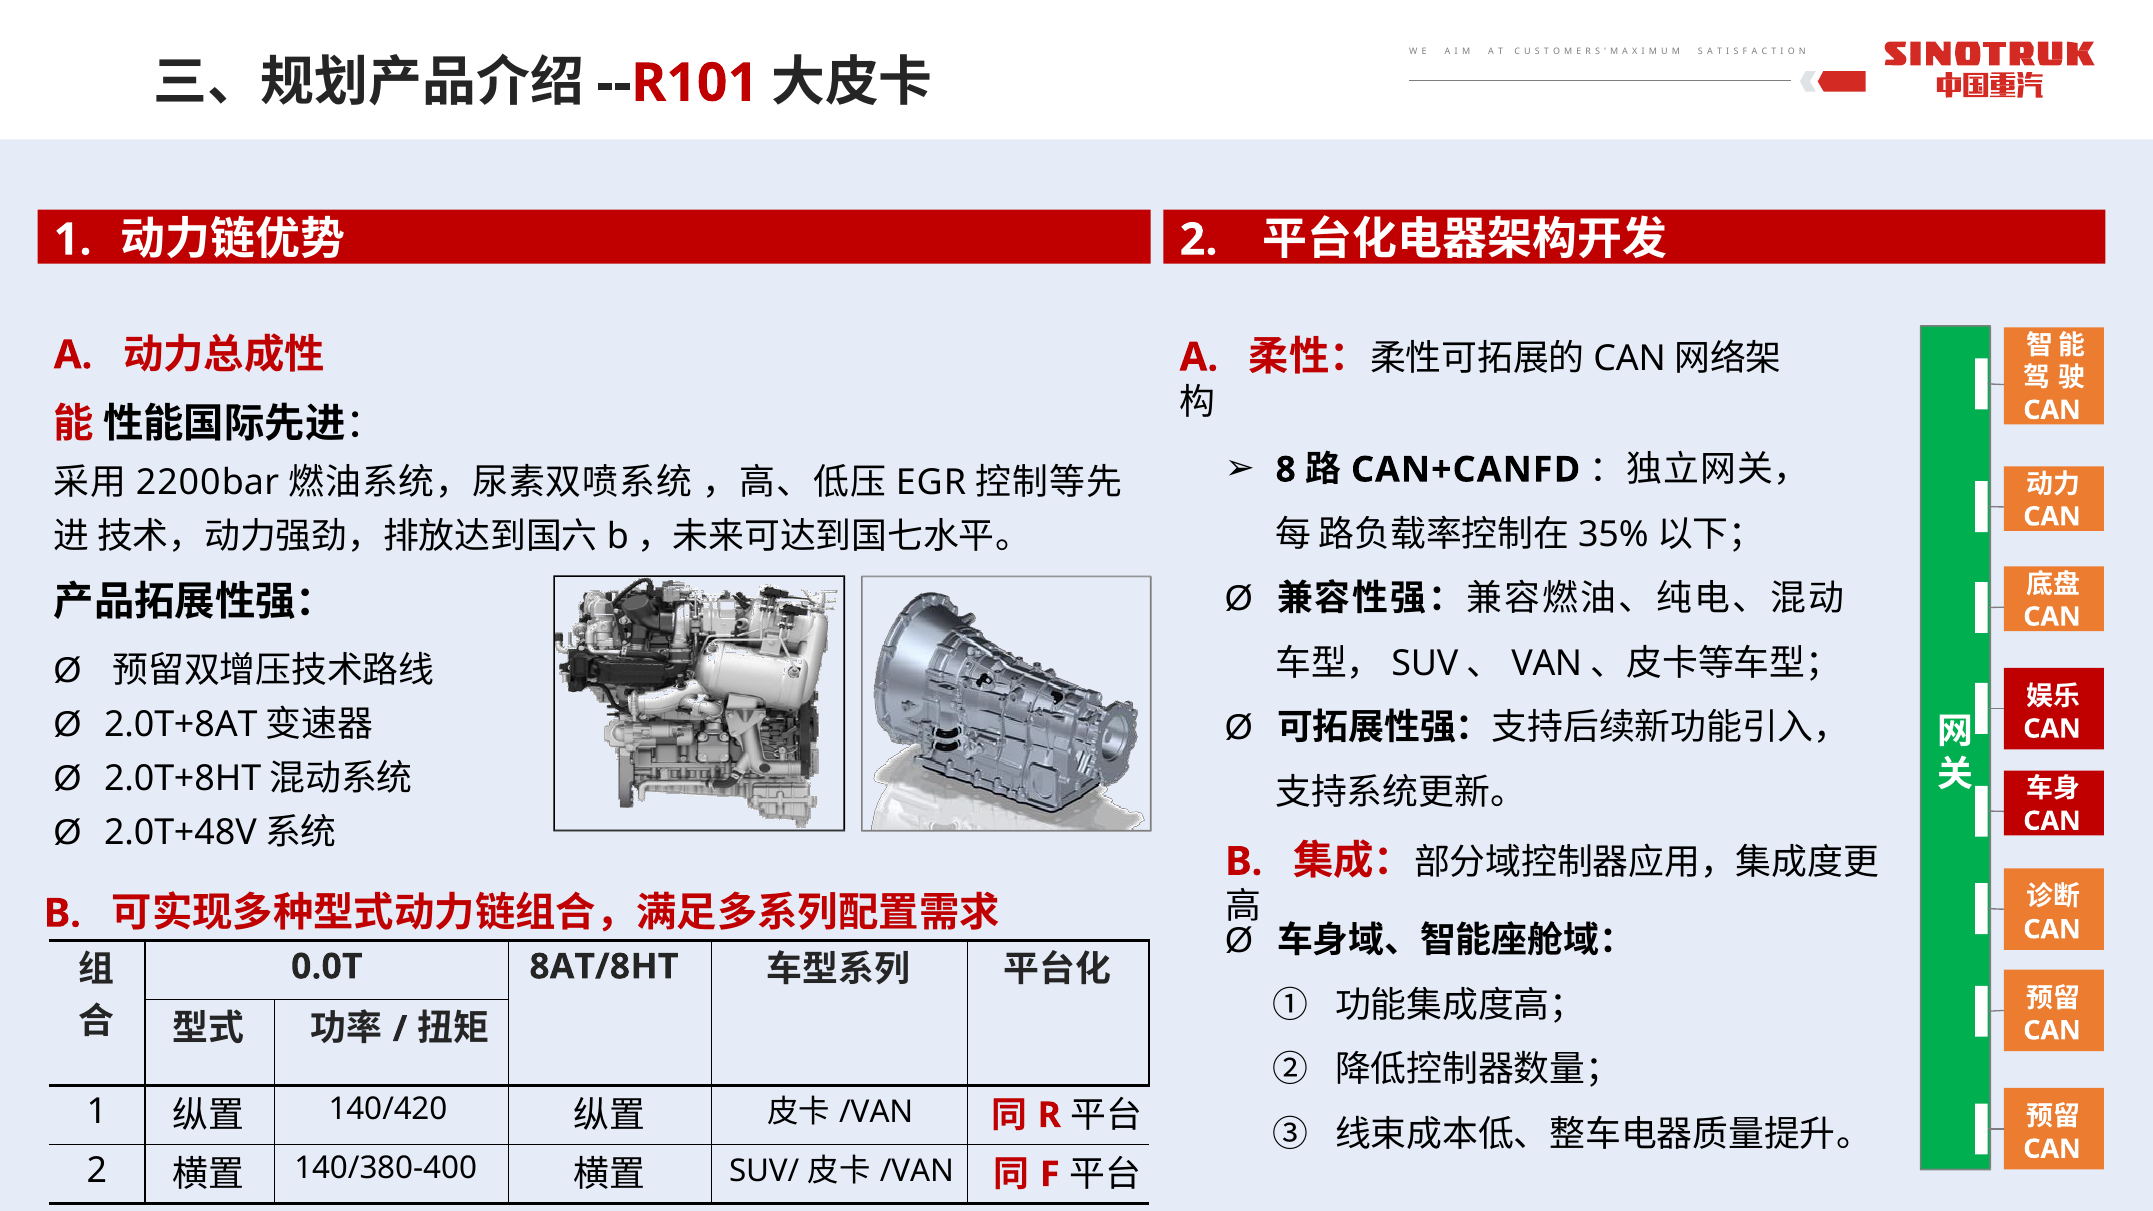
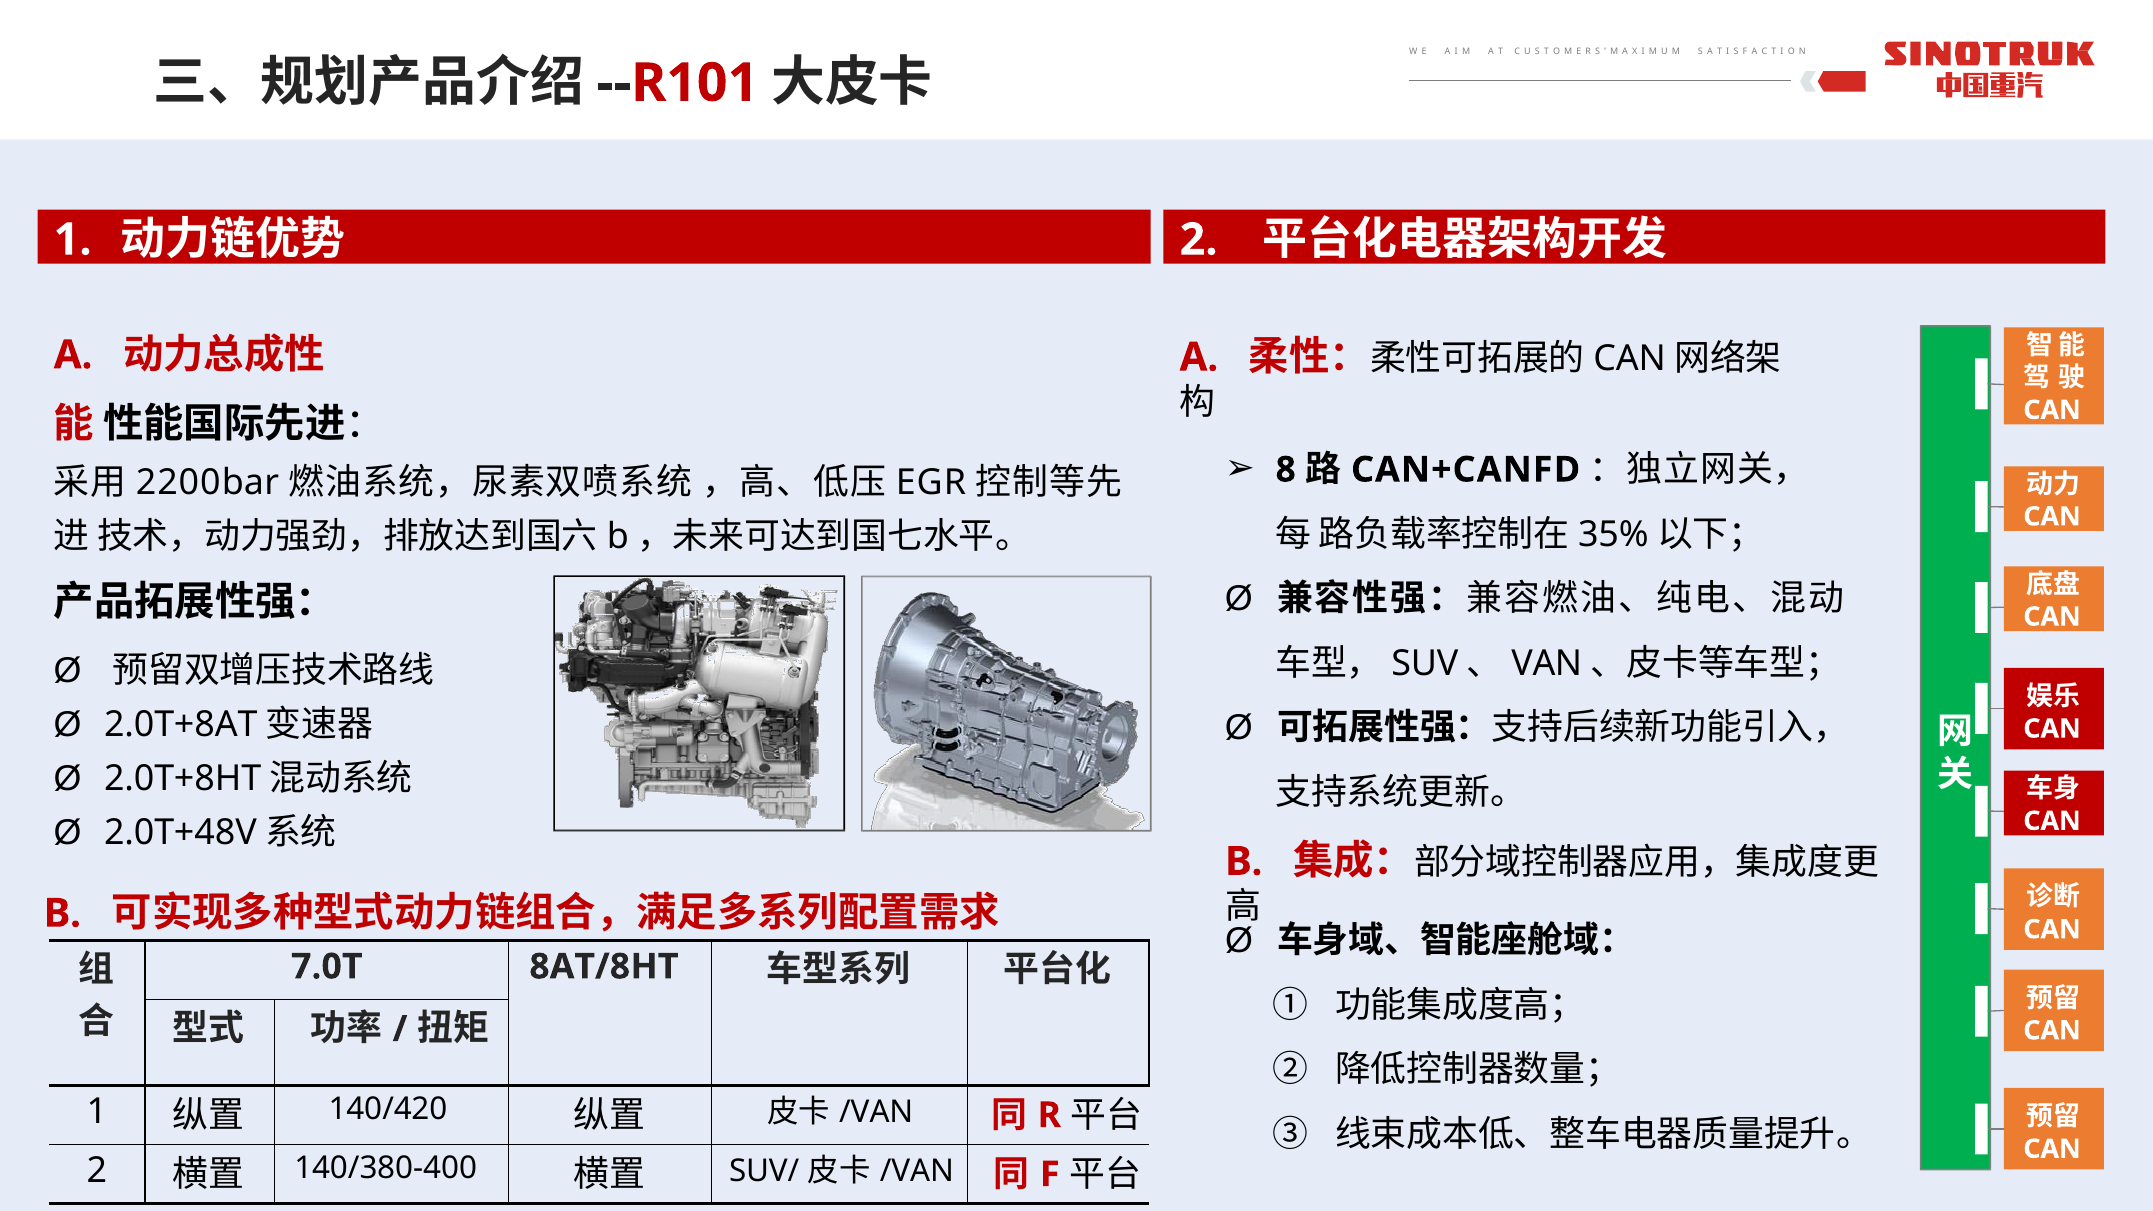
0.0T: 0.0T -> 7.0T
